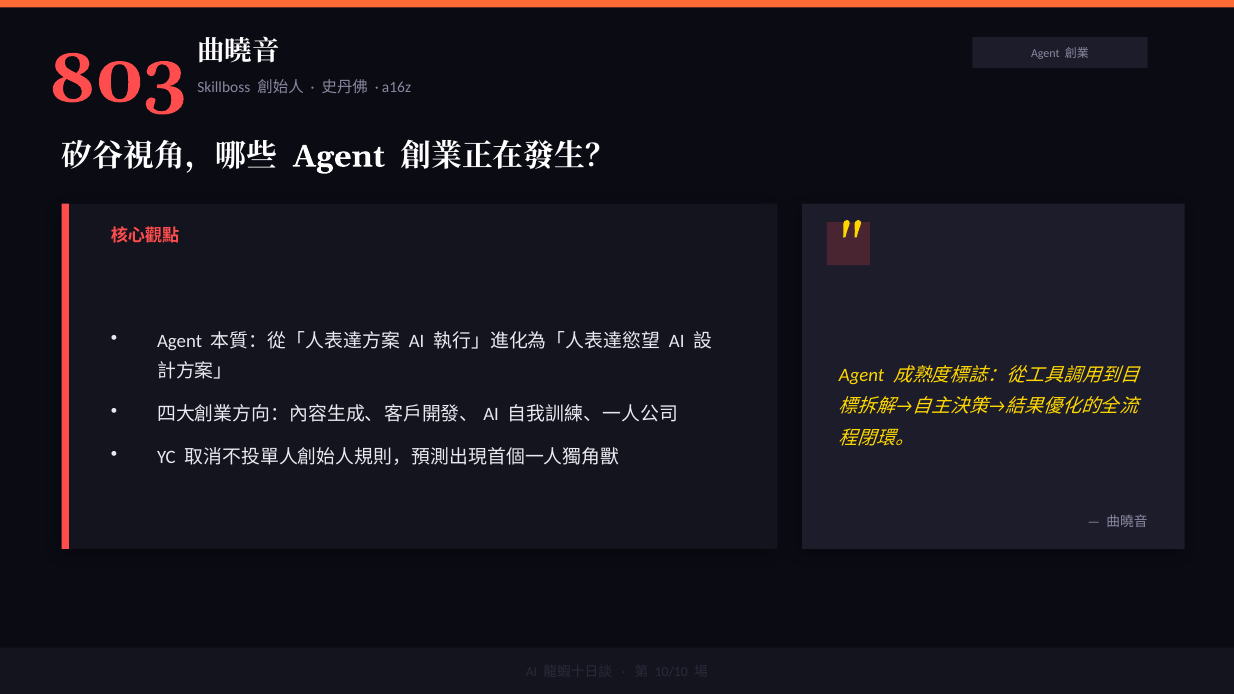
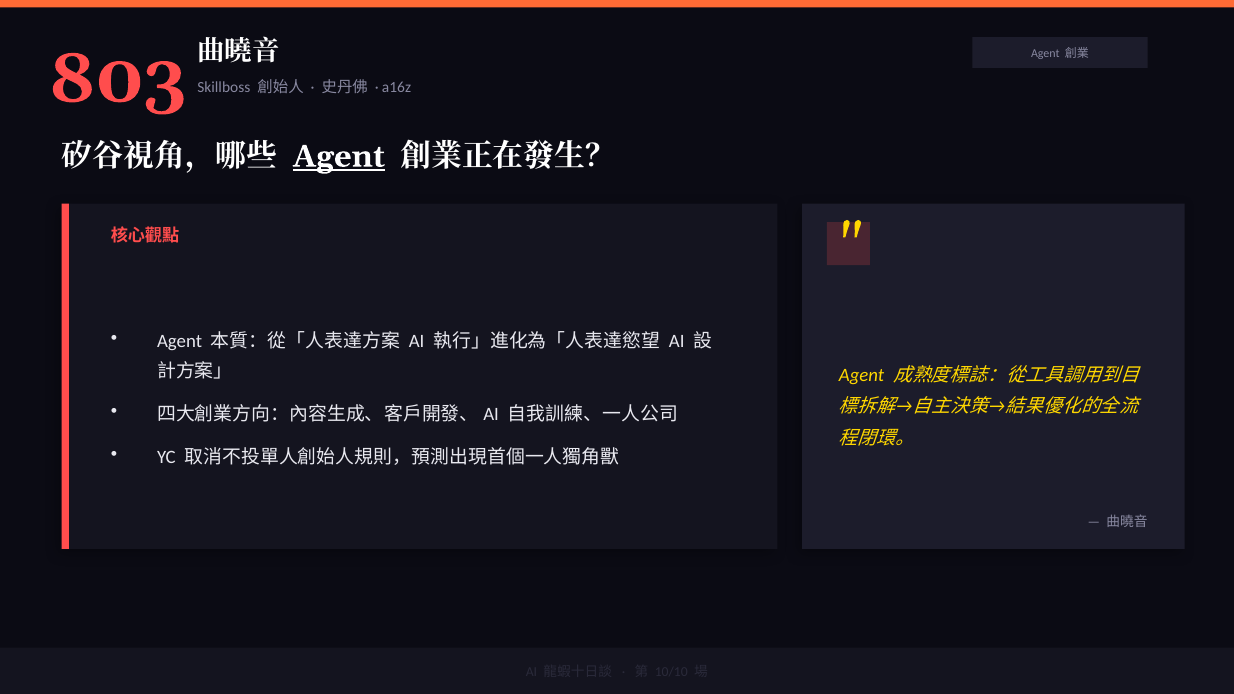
Agent at (339, 156) underline: none -> present
